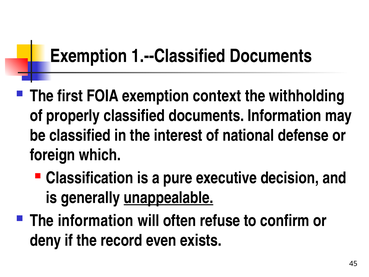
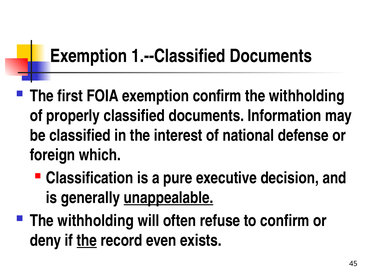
exemption context: context -> confirm
information at (96, 221): information -> withholding
the at (87, 240) underline: none -> present
